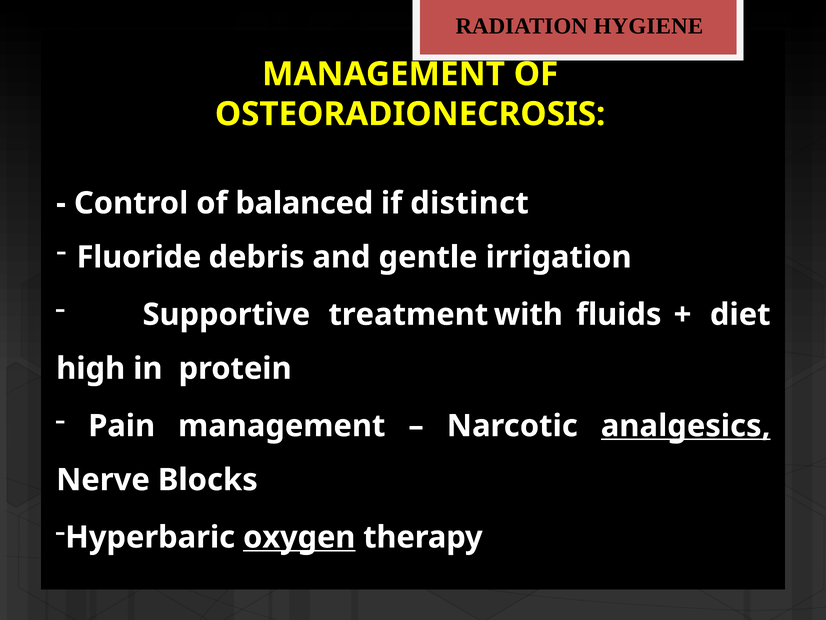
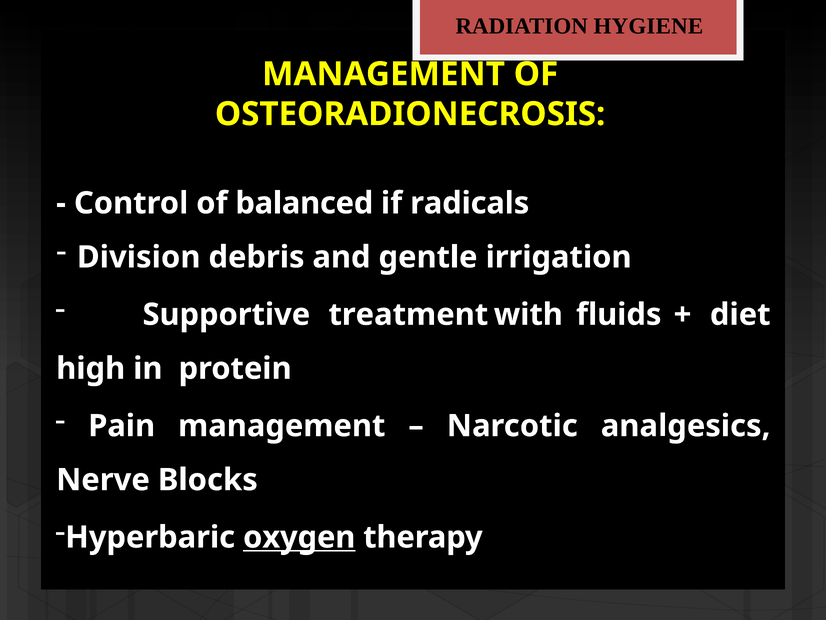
distinct: distinct -> radicals
Fluoride: Fluoride -> Division
analgesics underline: present -> none
